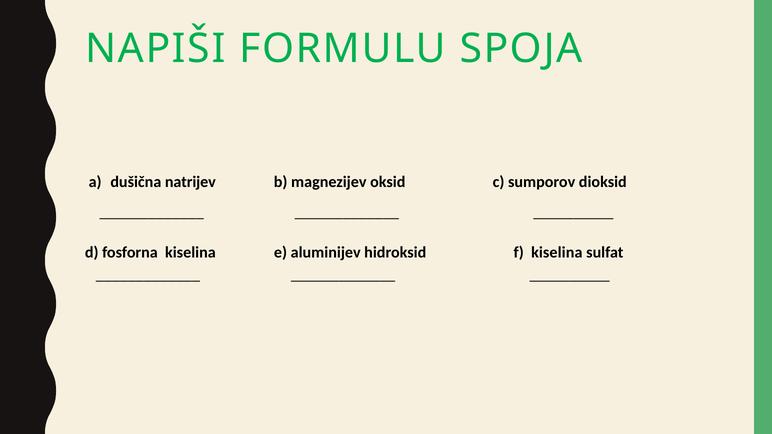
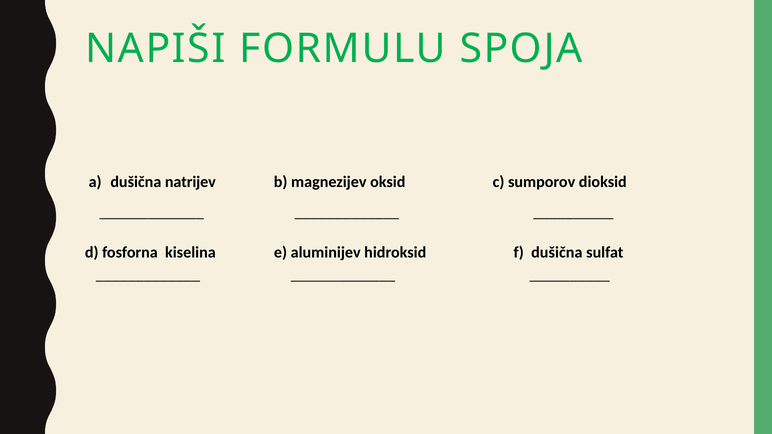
f kiselina: kiselina -> dušična
